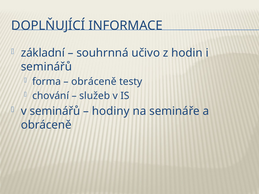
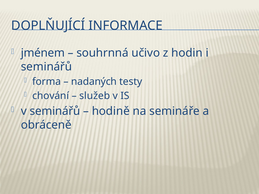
základní: základní -> jménem
obráceně at (94, 82): obráceně -> nadaných
hodiny: hodiny -> hodině
